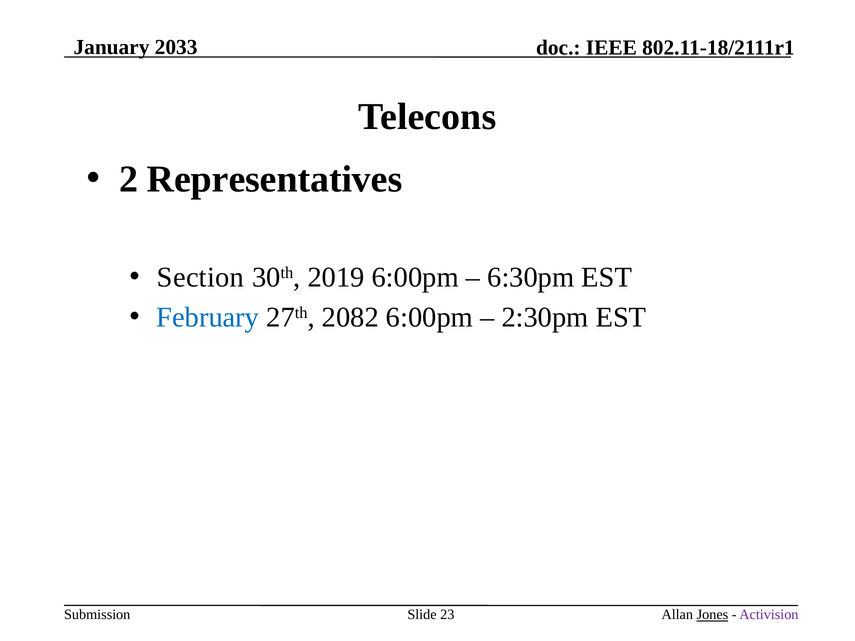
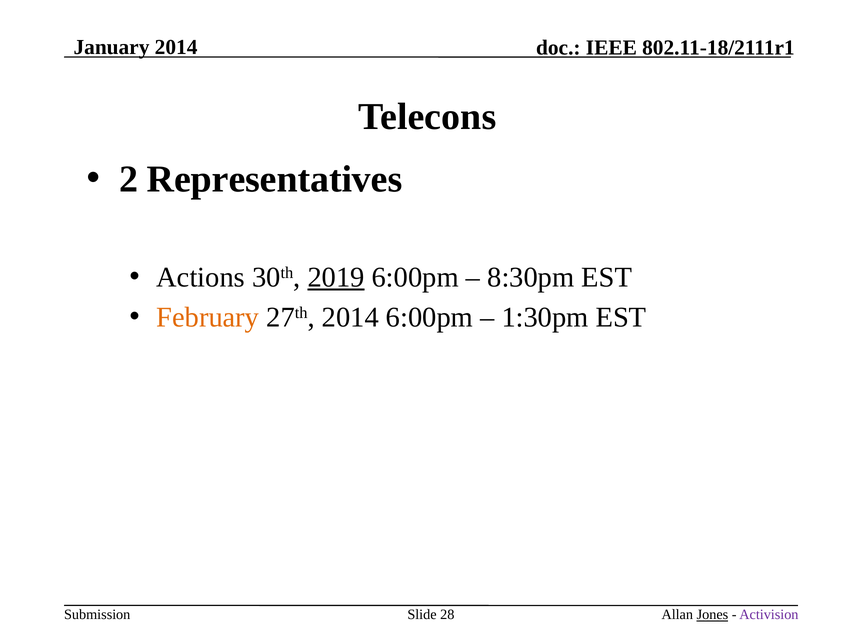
January 2033: 2033 -> 2014
Section: Section -> Actions
2019 underline: none -> present
6:30pm: 6:30pm -> 8:30pm
February colour: blue -> orange
27th 2082: 2082 -> 2014
2:30pm: 2:30pm -> 1:30pm
23: 23 -> 28
